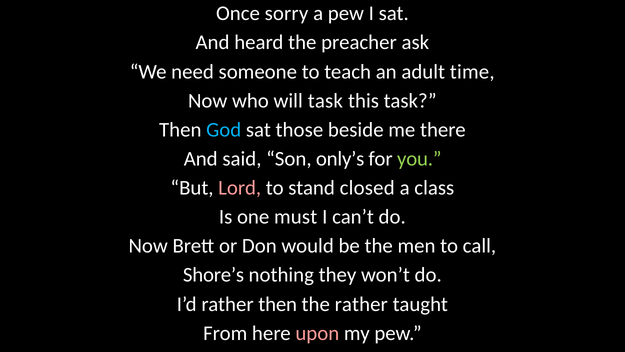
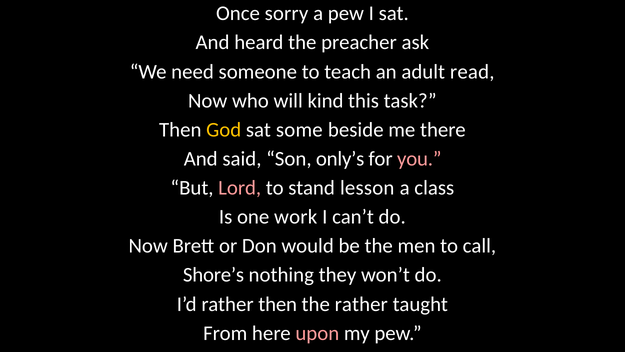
time: time -> read
will task: task -> kind
God colour: light blue -> yellow
those: those -> some
you colour: light green -> pink
closed: closed -> lesson
must: must -> work
